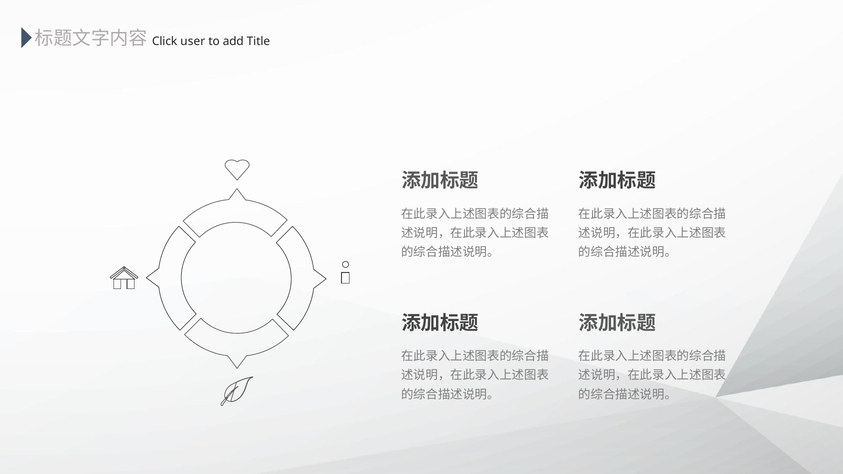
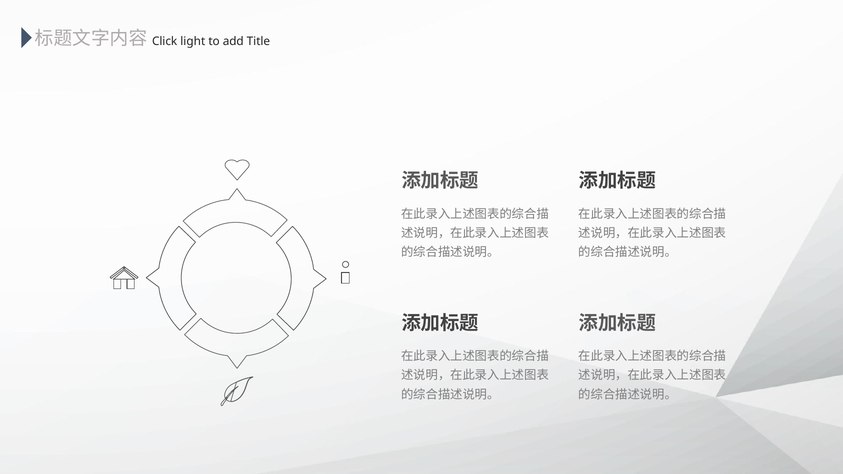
user: user -> light
